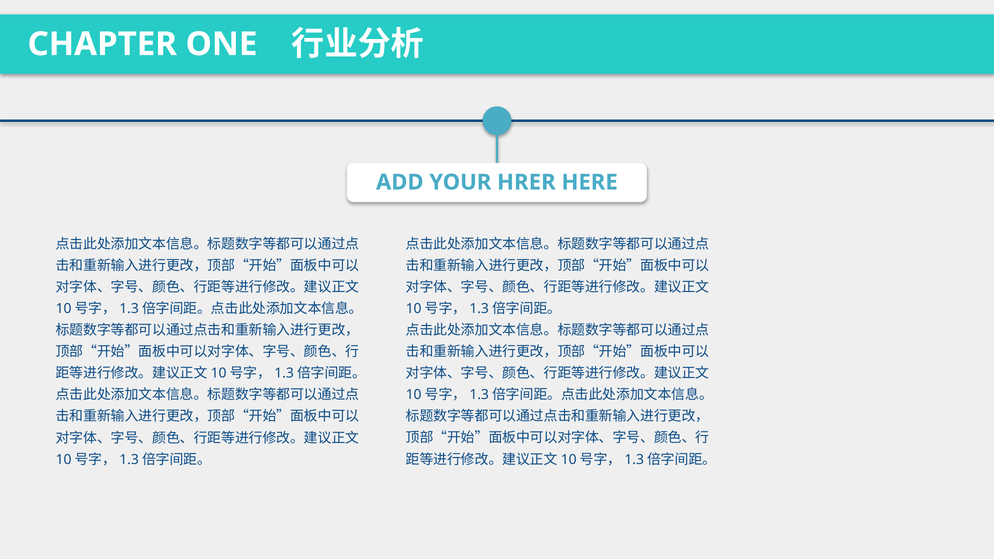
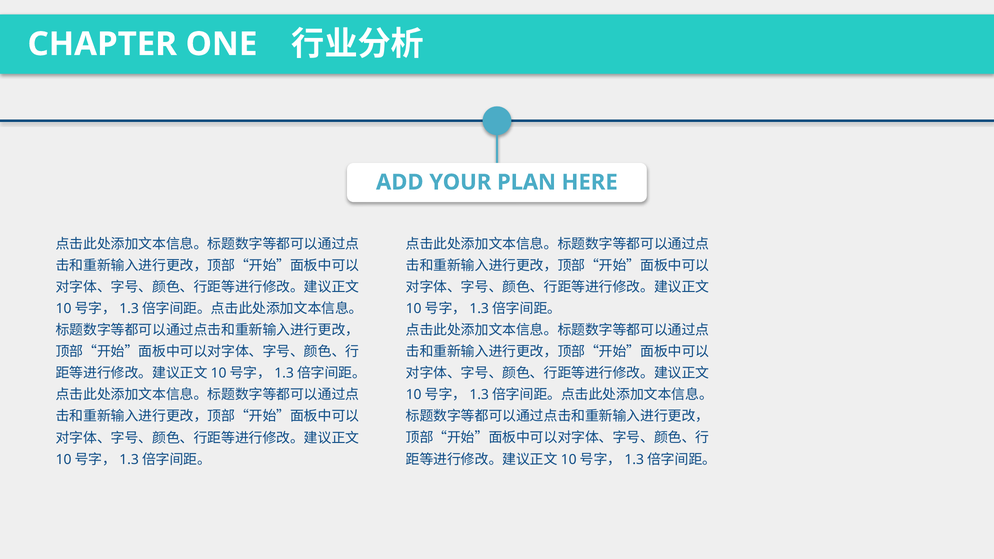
HRER: HRER -> PLAN
